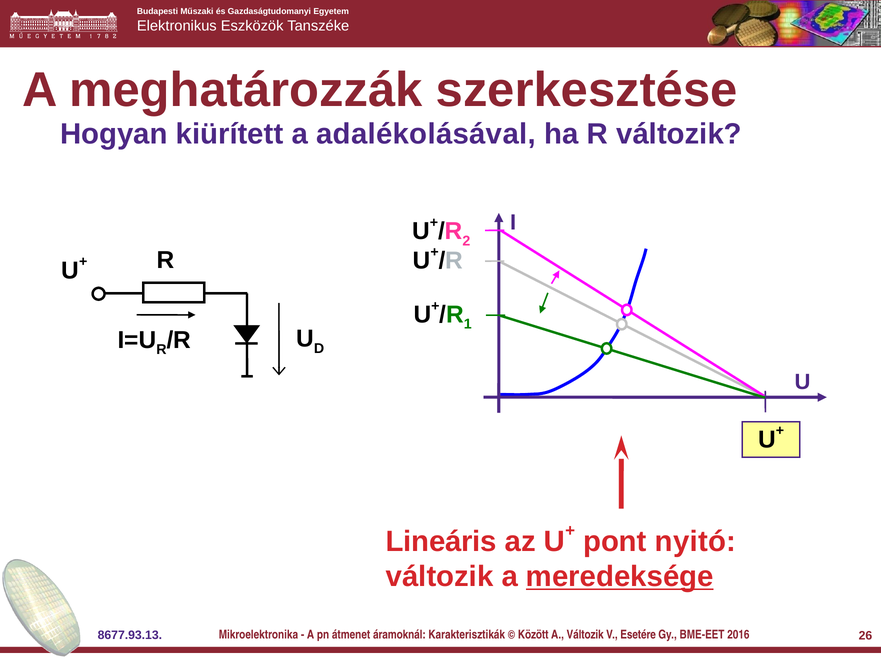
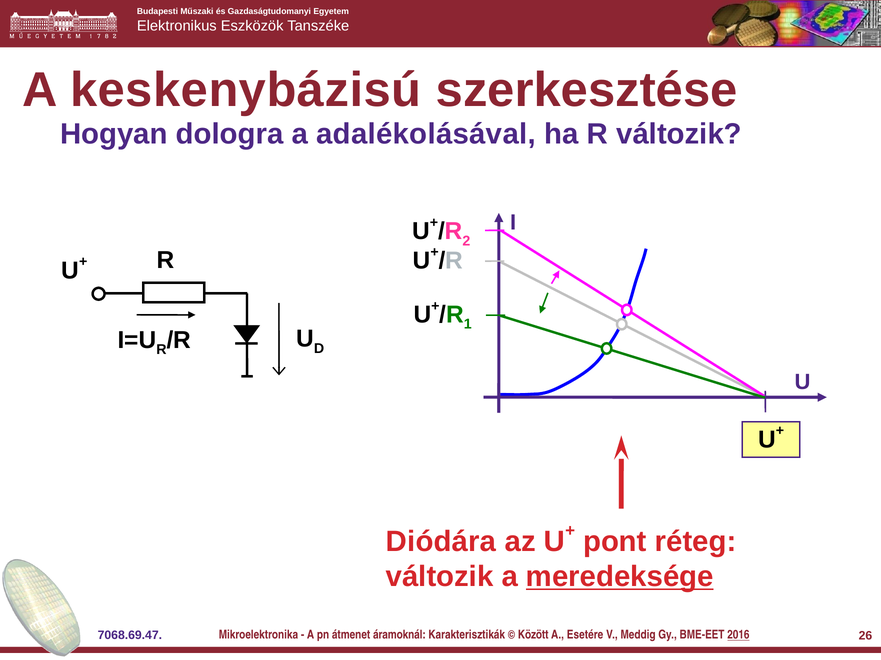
meghatározzák: meghatározzák -> keskenybázisú
kiürített: kiürített -> dologra
Lineáris: Lineáris -> Diódára
nyitó: nyitó -> réteg
8677.93.13: 8677.93.13 -> 7068.69.47
A Változik: Változik -> Esetére
Esetére: Esetére -> Meddig
2016 underline: none -> present
